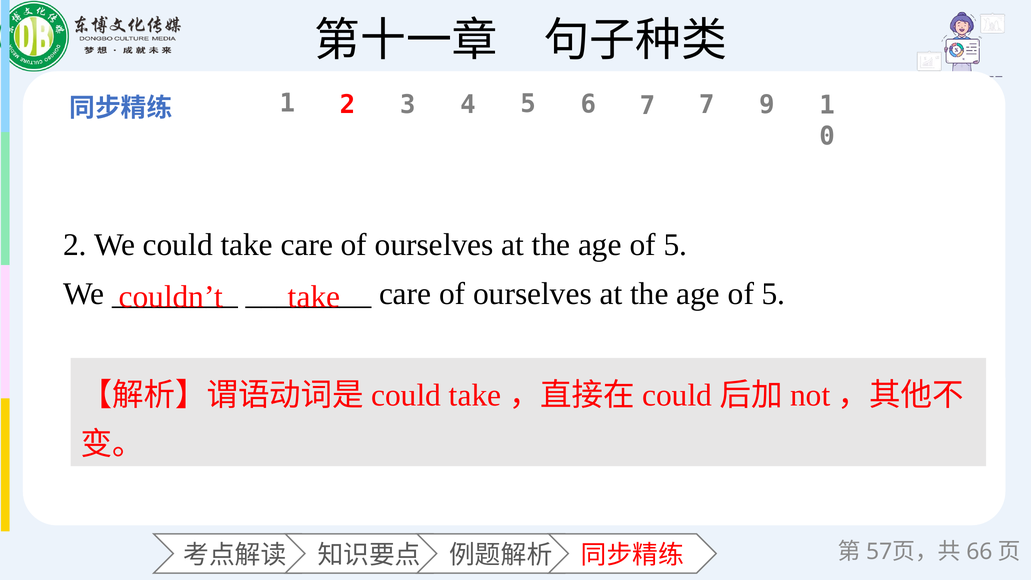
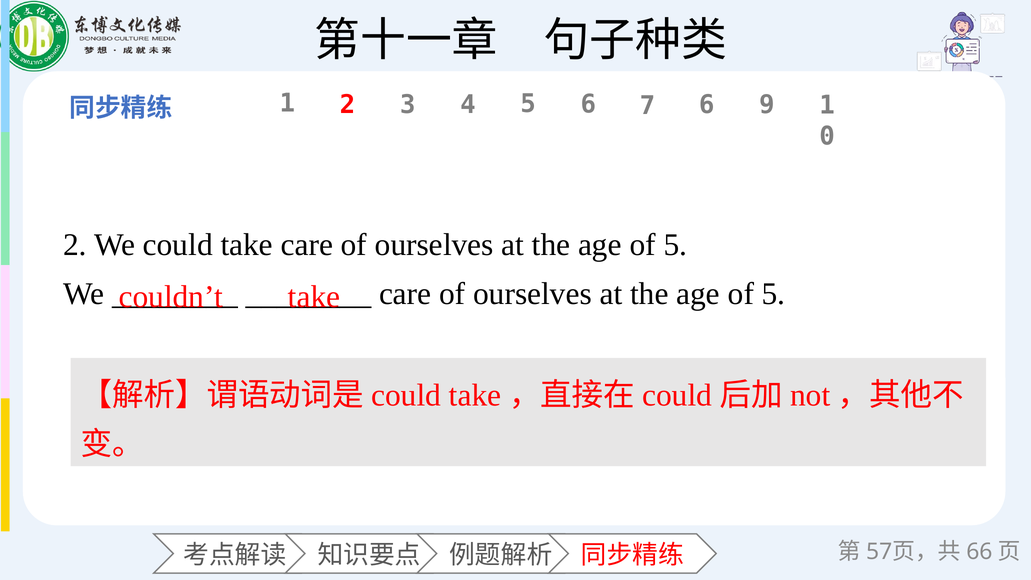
7 7: 7 -> 6
